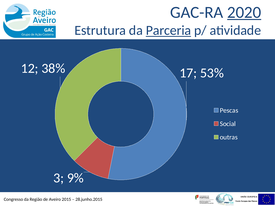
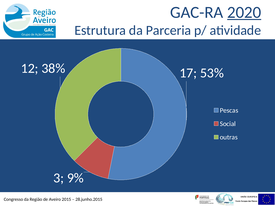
Parceria underline: present -> none
